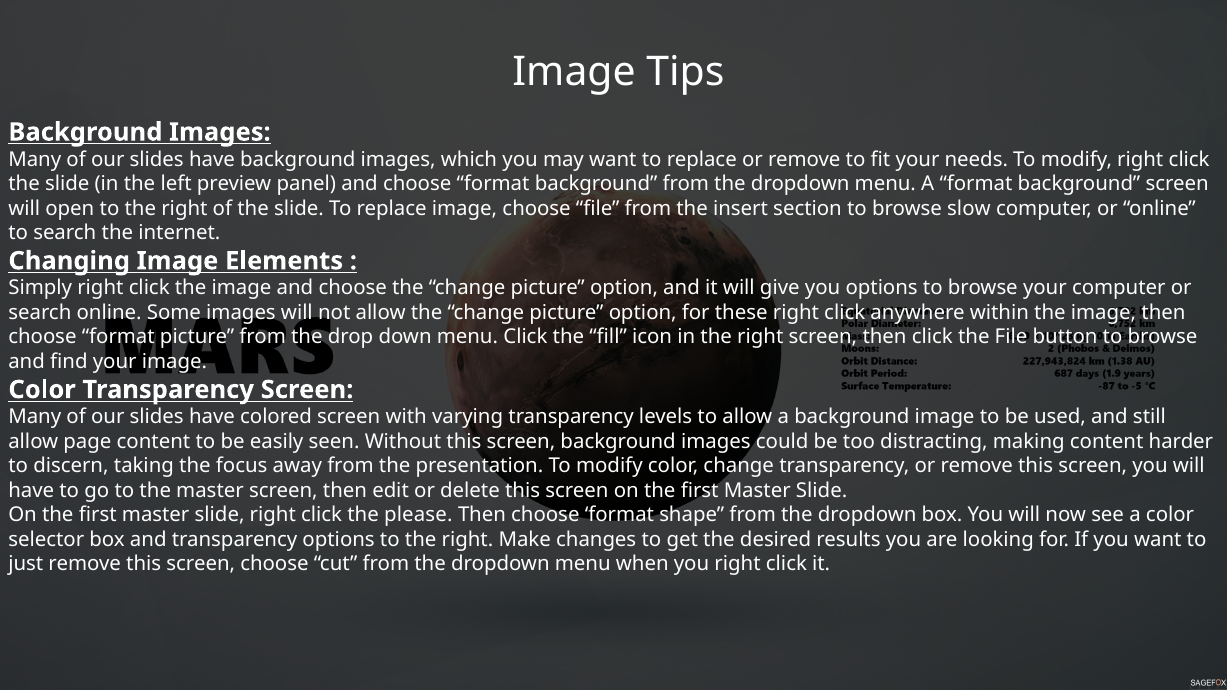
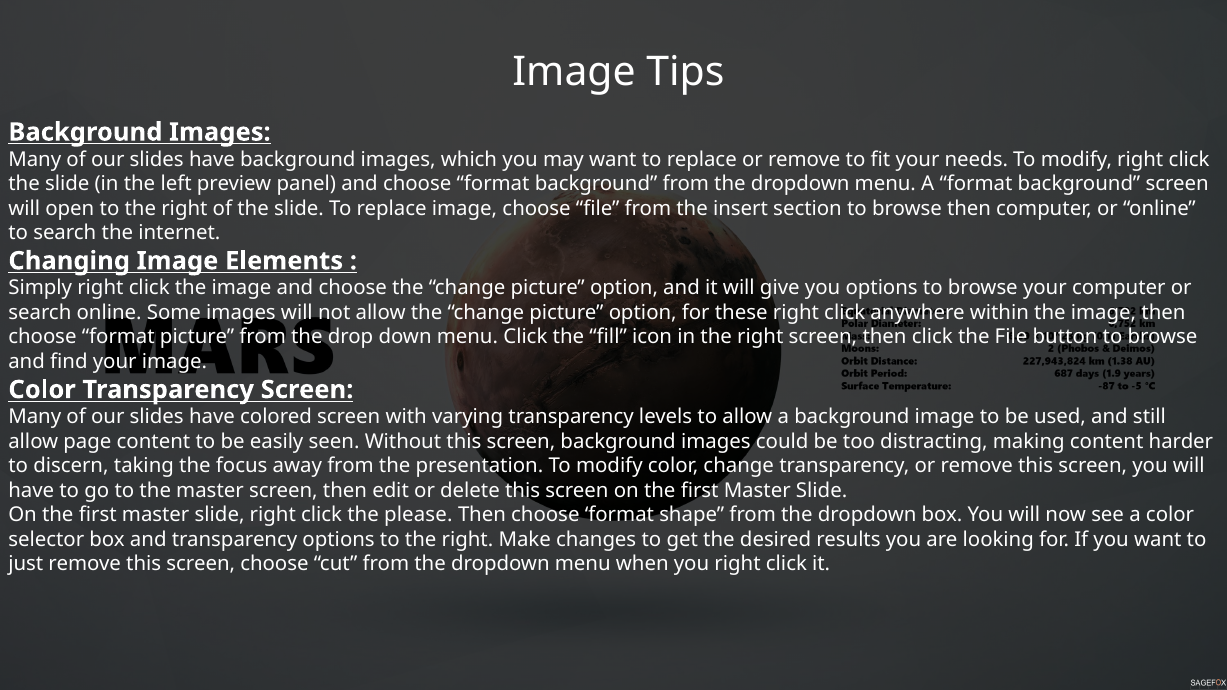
browse slow: slow -> then
